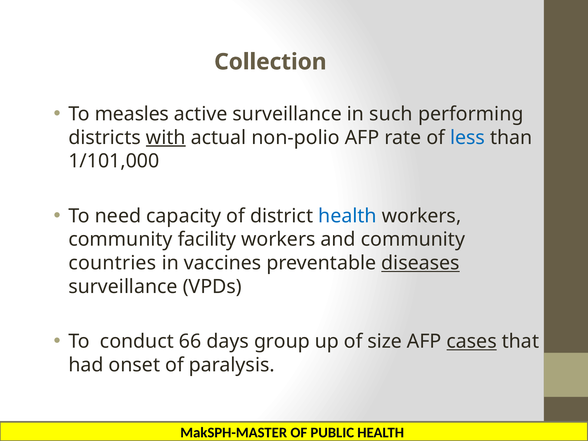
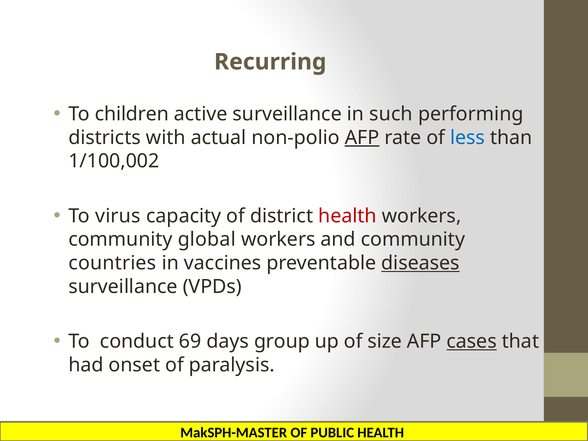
Collection: Collection -> Recurring
measles: measles -> children
with underline: present -> none
AFP at (362, 138) underline: none -> present
1/101,000: 1/101,000 -> 1/100,002
need: need -> virus
health at (347, 216) colour: blue -> red
facility: facility -> global
66: 66 -> 69
